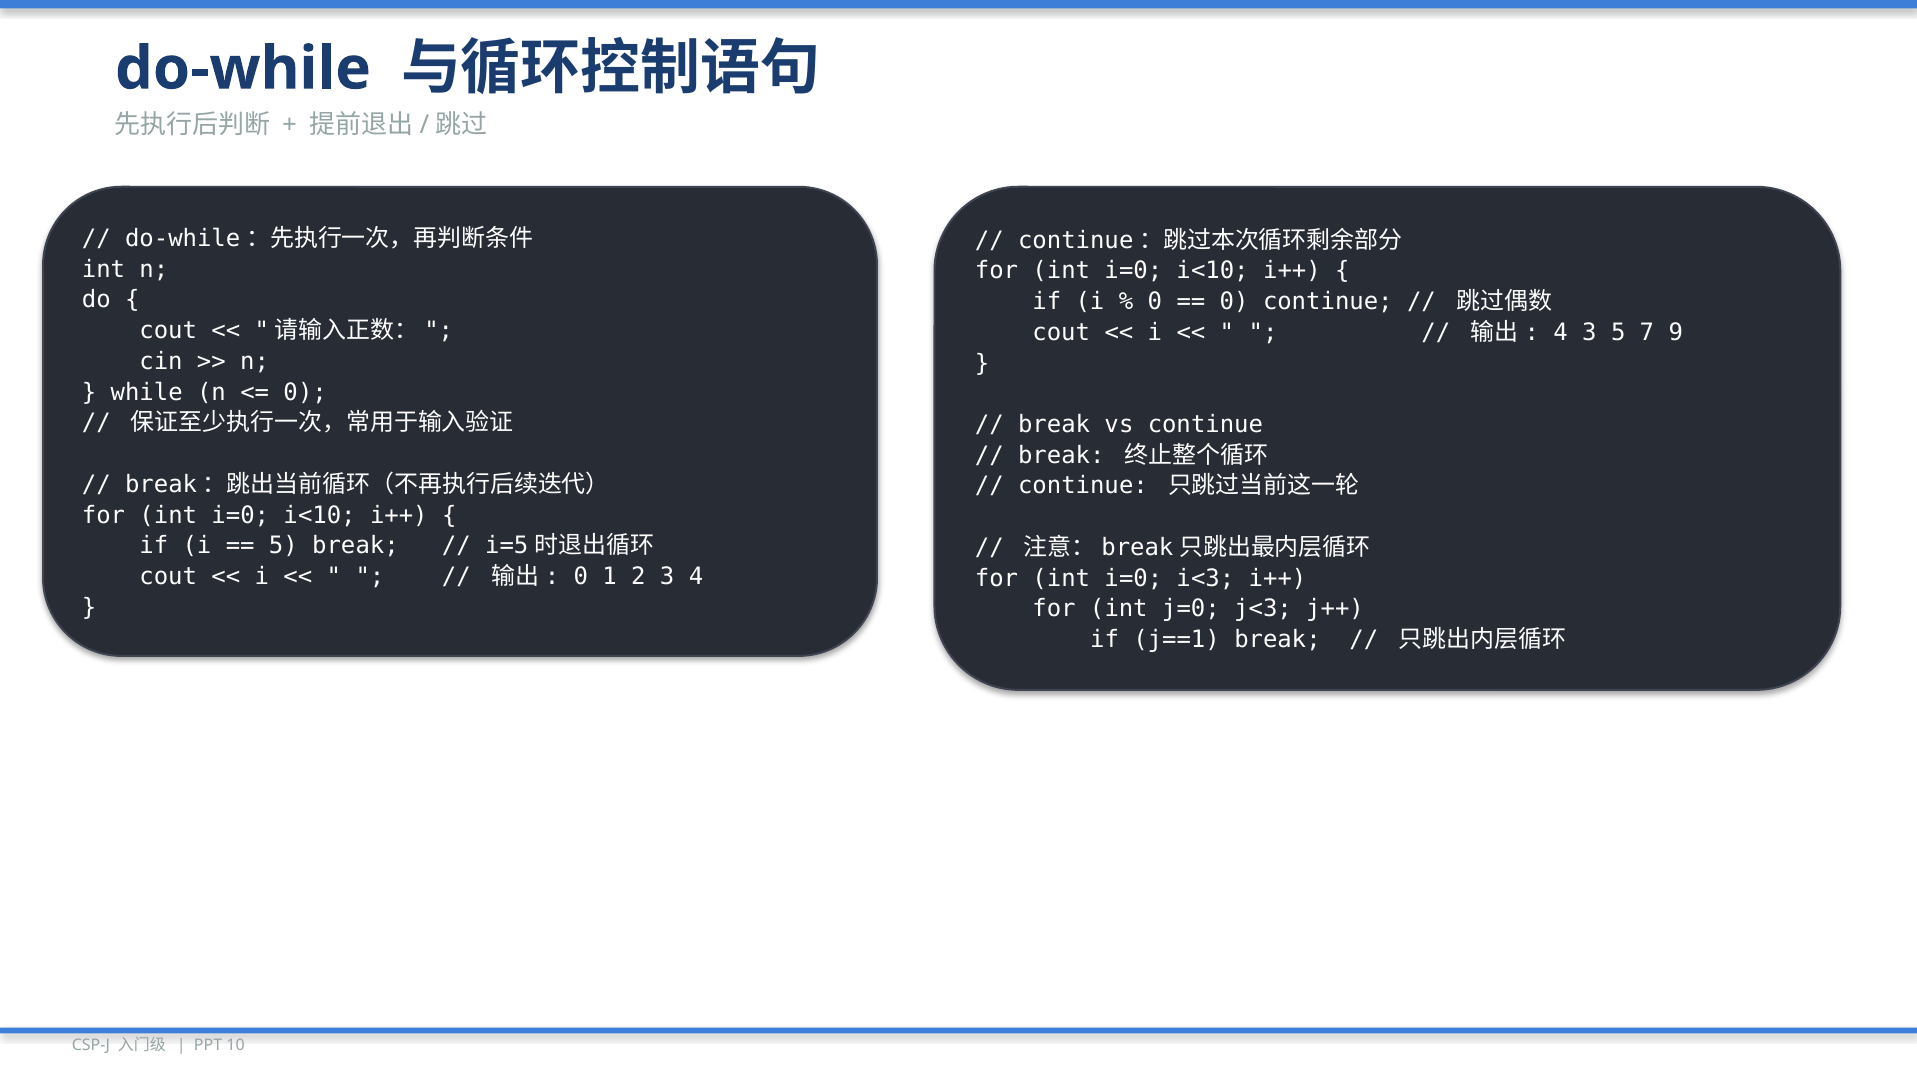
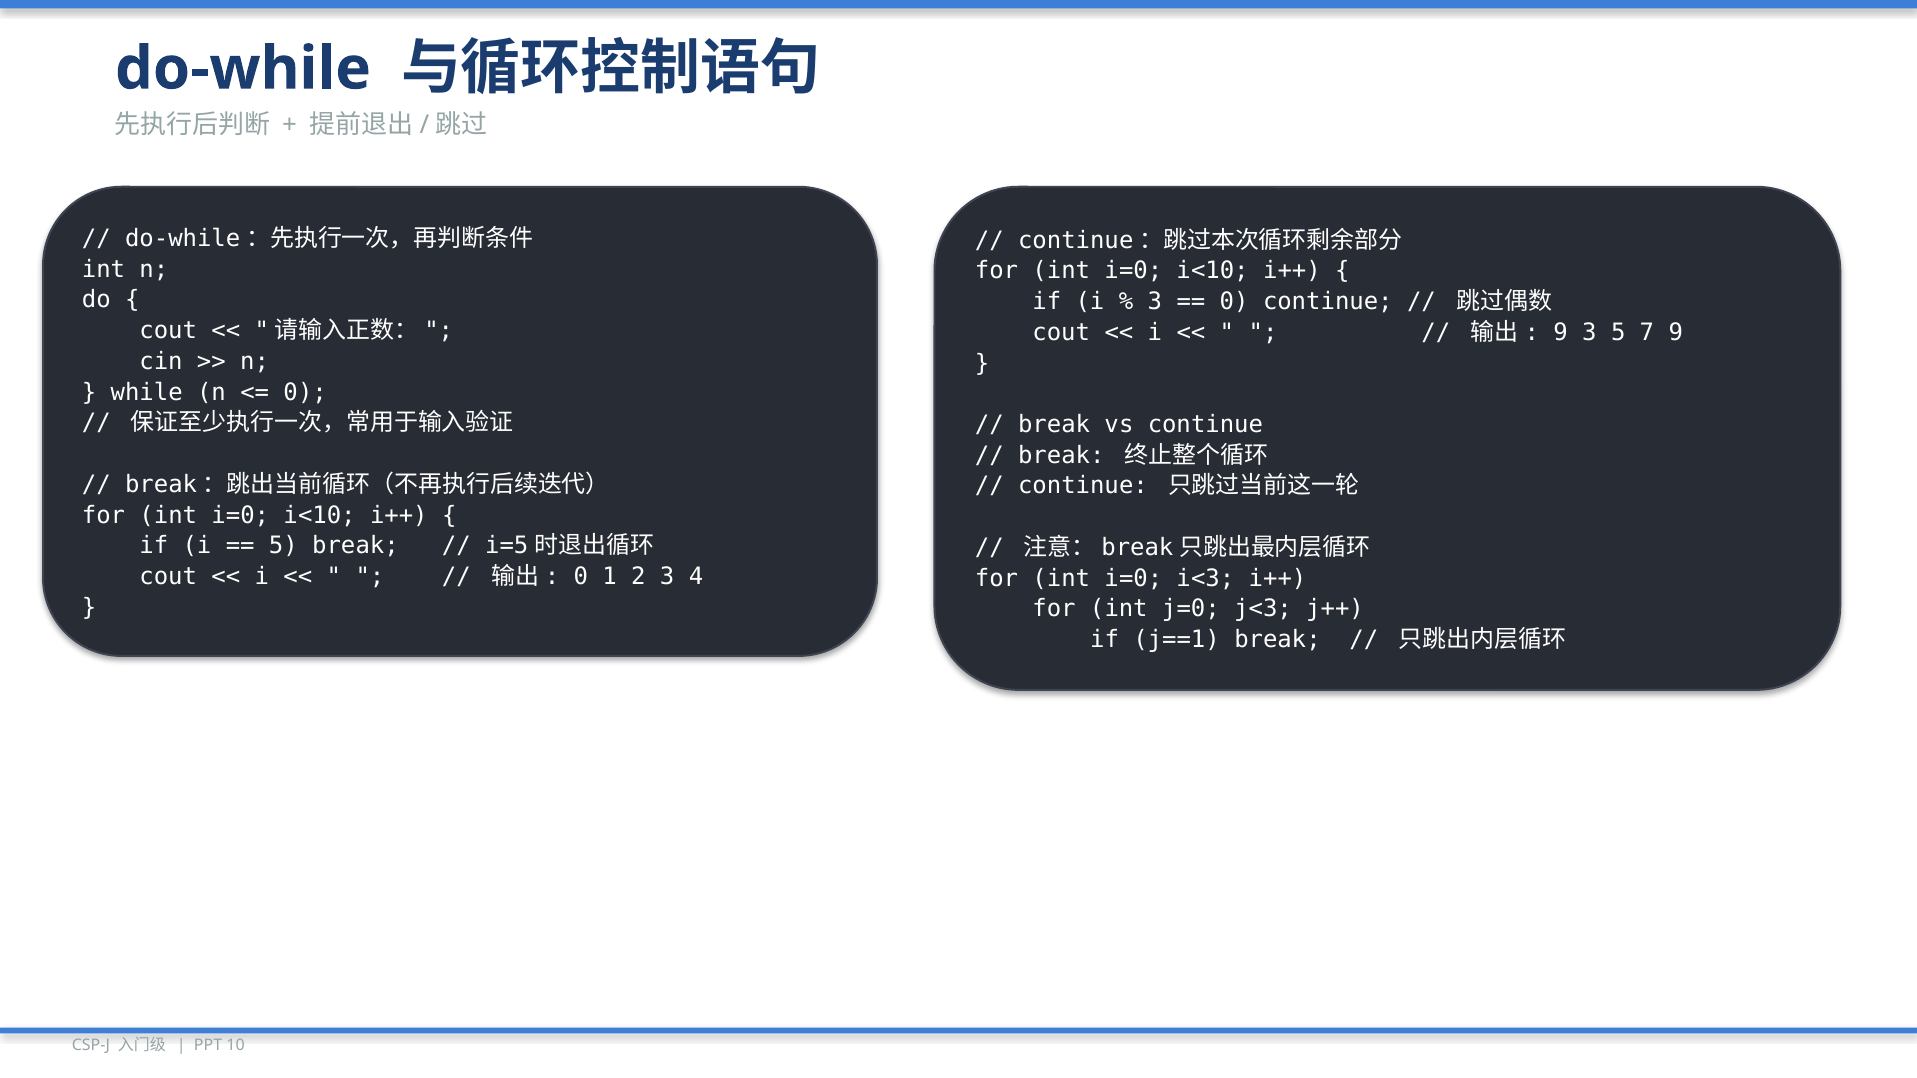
0 at (1155, 302): 0 -> 3
4 at (1561, 333): 4 -> 9
